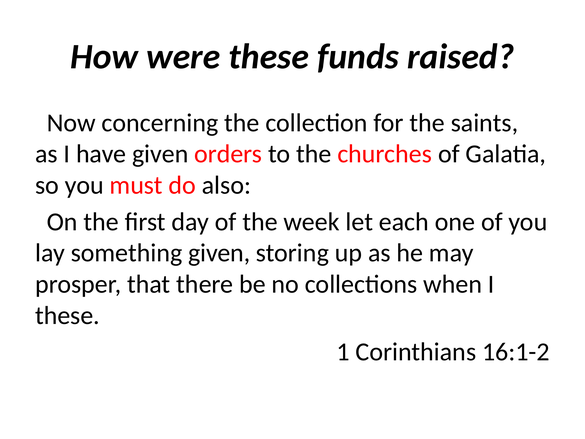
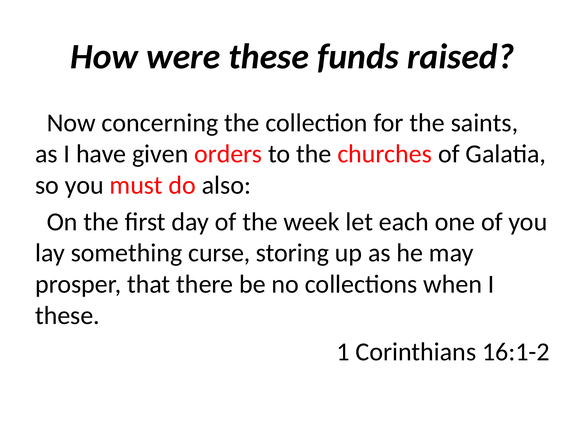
something given: given -> curse
